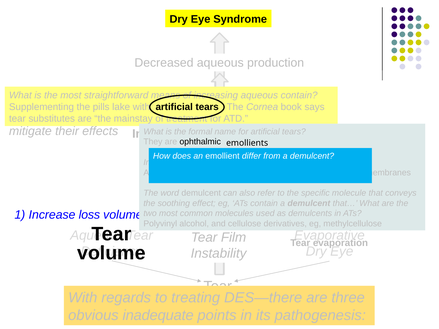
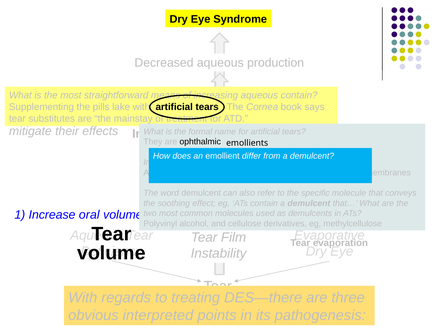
loss: loss -> oral
inadequate: inadequate -> interpreted
